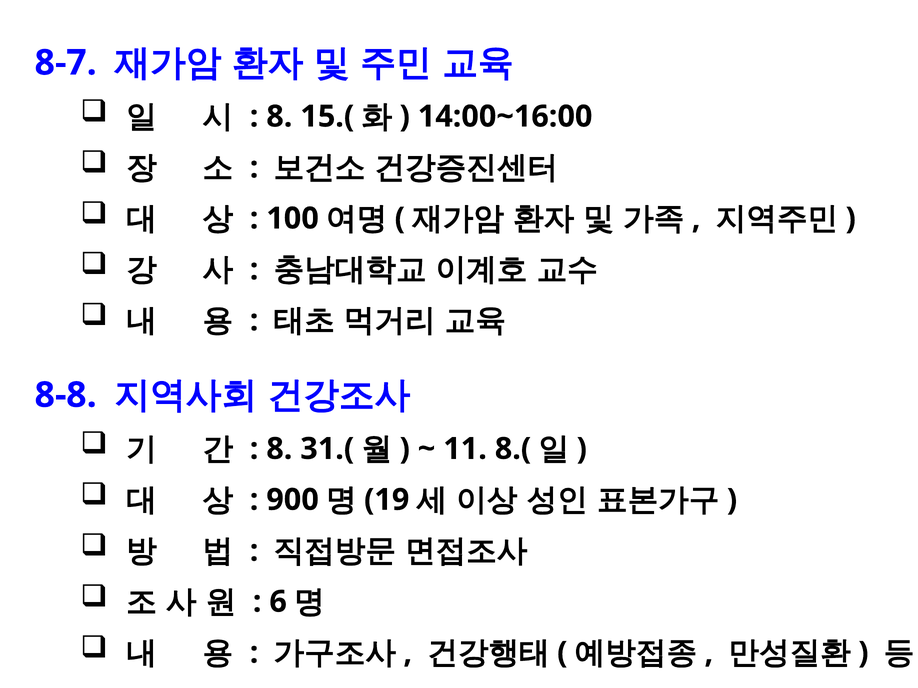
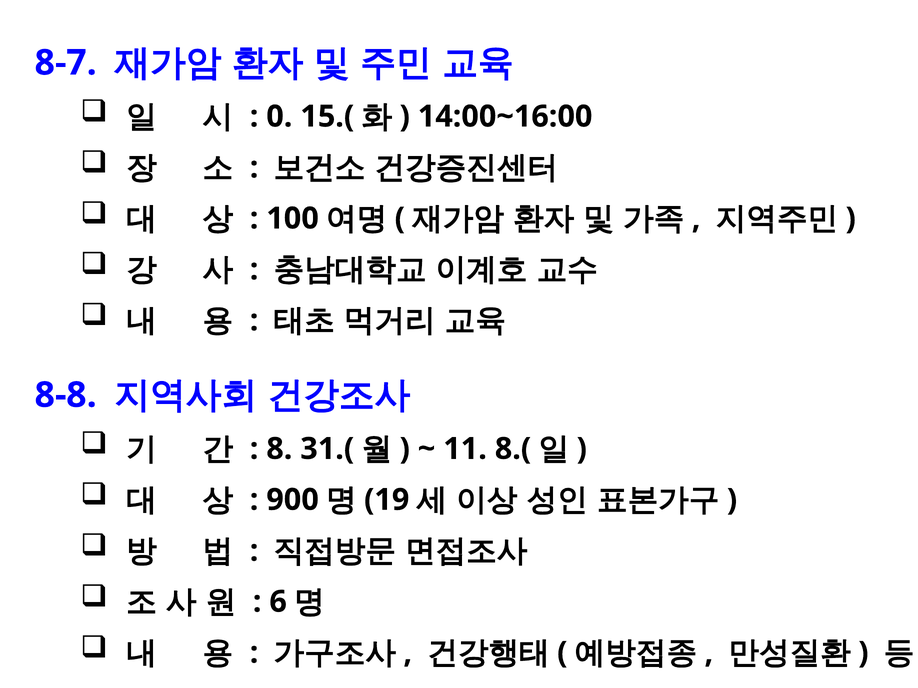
8 at (279, 117): 8 -> 0
